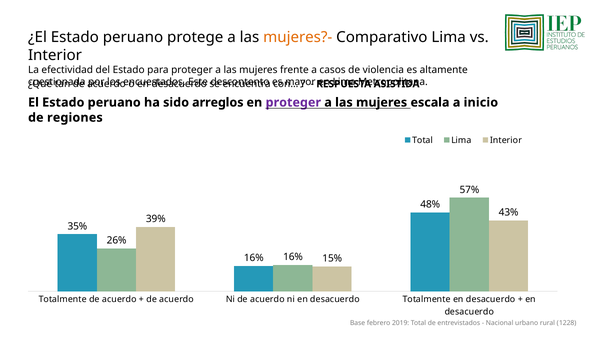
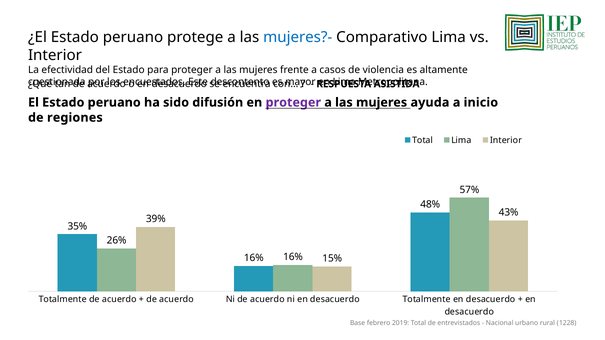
mujeres?- colour: orange -> blue
arreglos: arreglos -> difusión
escala: escala -> ayuda
